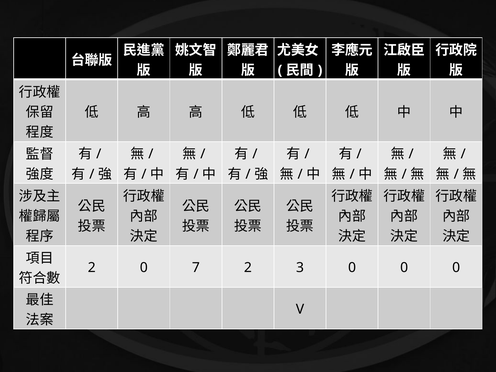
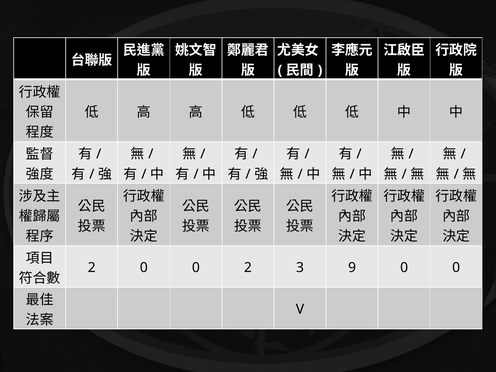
2 0 7: 7 -> 0
3 0: 0 -> 9
